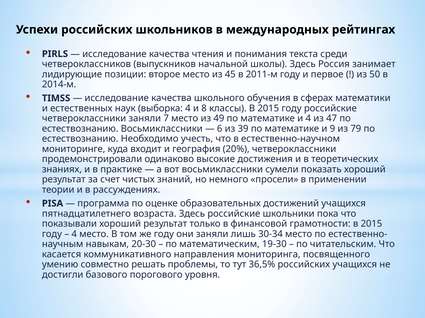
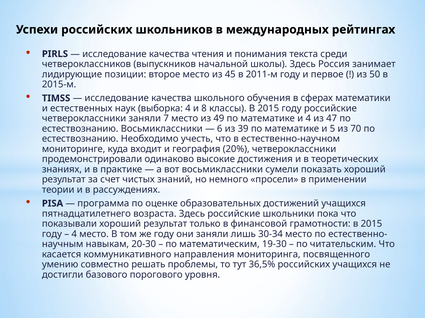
2014-м: 2014-м -> 2015-м
9: 9 -> 5
79: 79 -> 70
